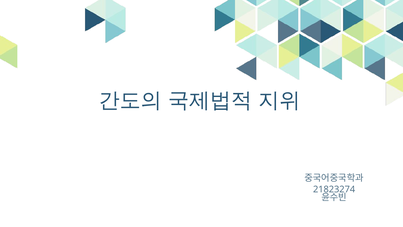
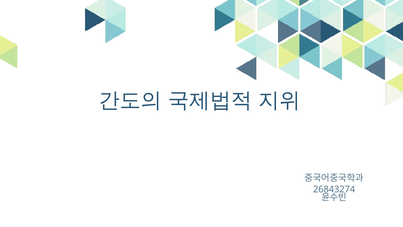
21823274: 21823274 -> 26843274
